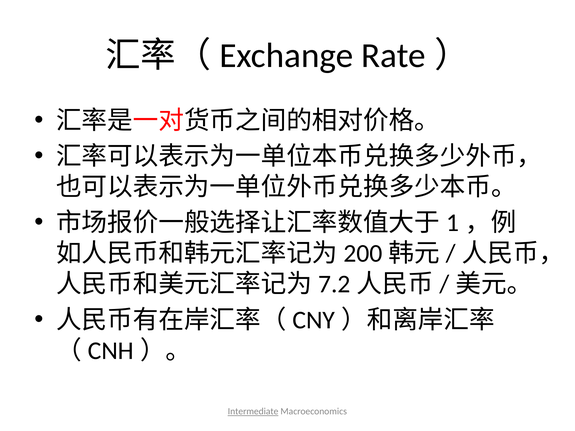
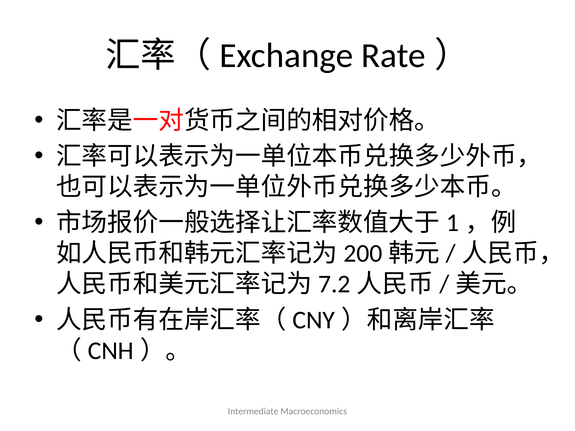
Intermediate underline: present -> none
